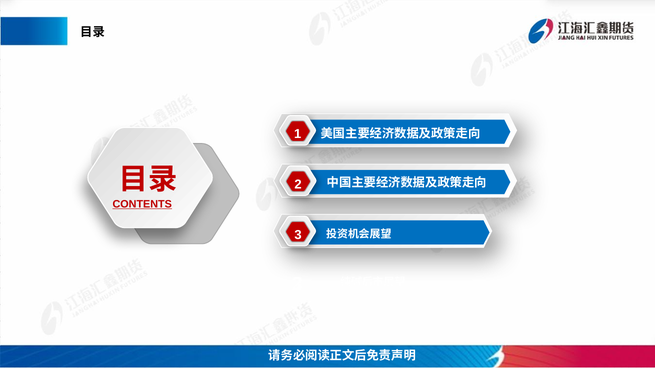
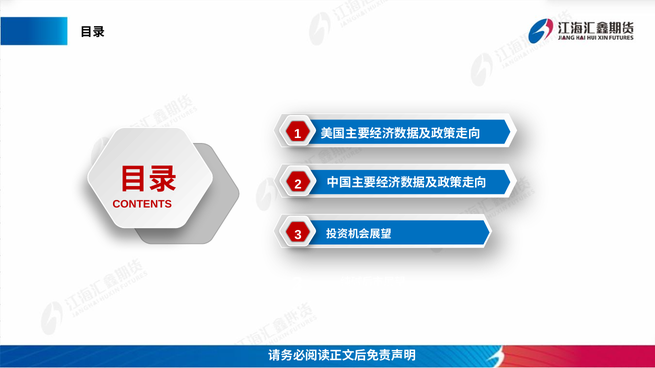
CONTENTS underline: present -> none
